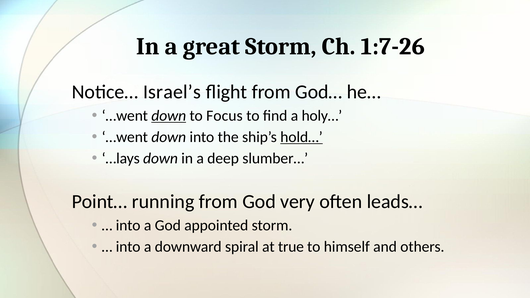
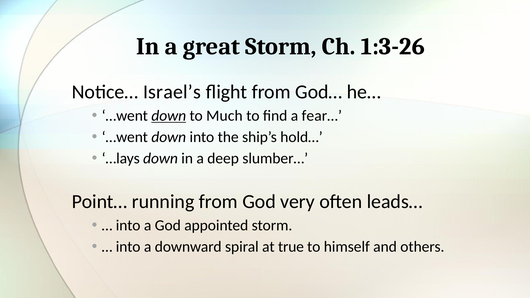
1:7-26: 1:7-26 -> 1:3-26
Focus: Focus -> Much
holy…: holy… -> fear…
hold… underline: present -> none
